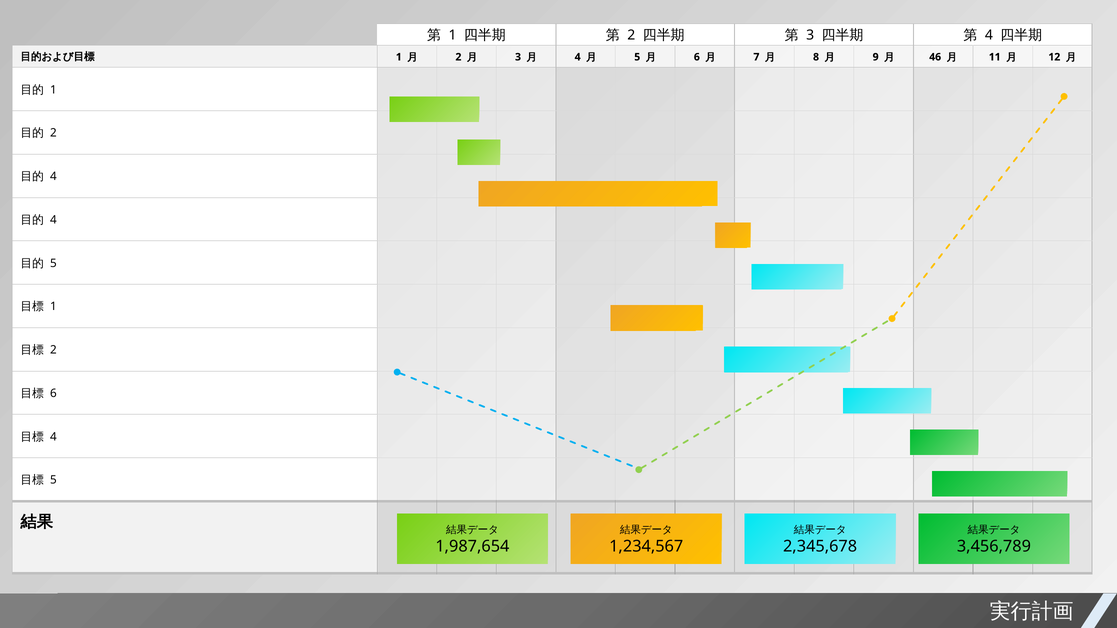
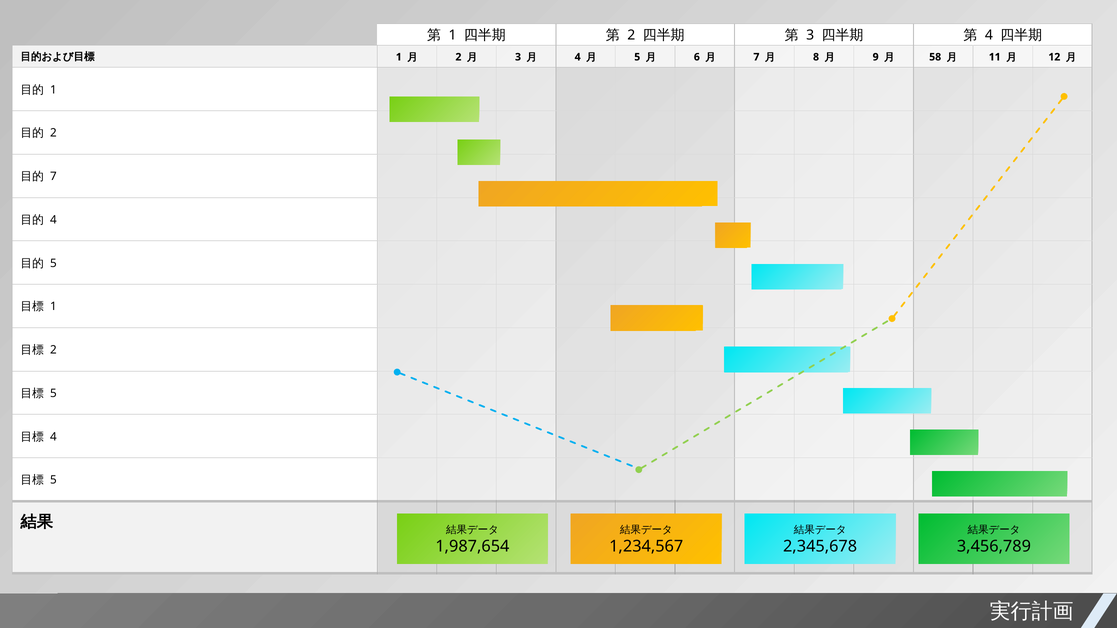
46: 46 -> 58
4 at (53, 177): 4 -> 7
6 at (53, 394): 6 -> 5
